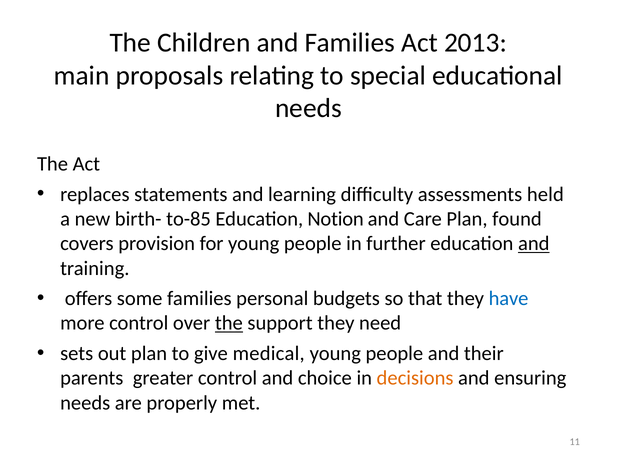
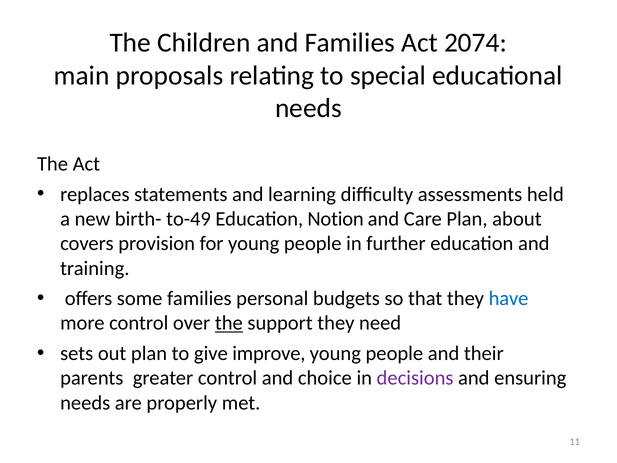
2013: 2013 -> 2074
to-85: to-85 -> to-49
found: found -> about
and at (534, 243) underline: present -> none
medical: medical -> improve
decisions colour: orange -> purple
